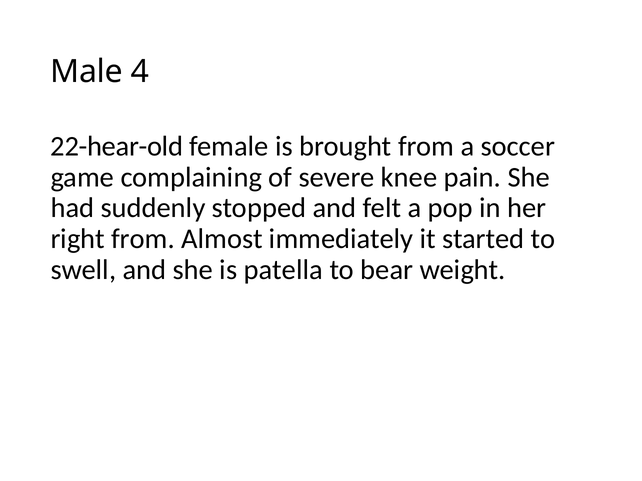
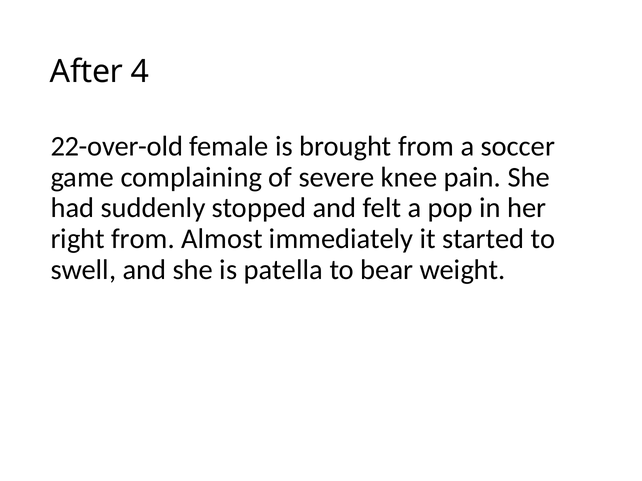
Male: Male -> After
22-hear-old: 22-hear-old -> 22-over-old
